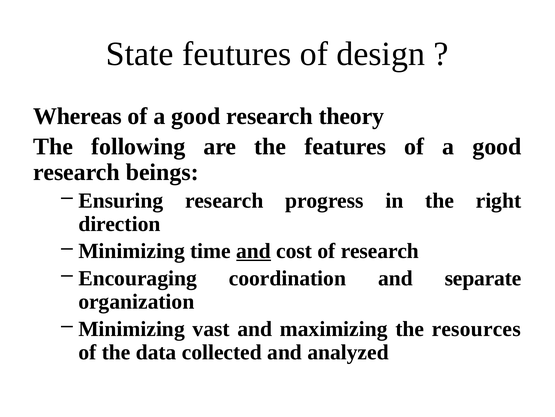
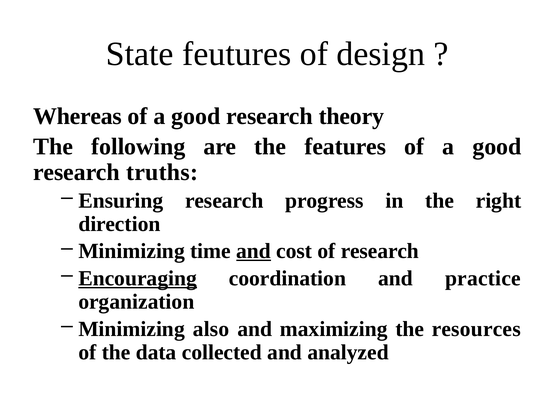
beings: beings -> truths
Encouraging underline: none -> present
separate: separate -> practice
vast: vast -> also
